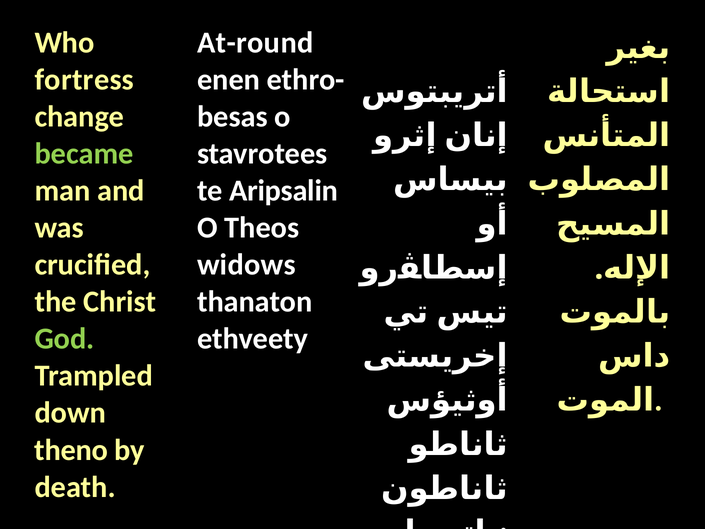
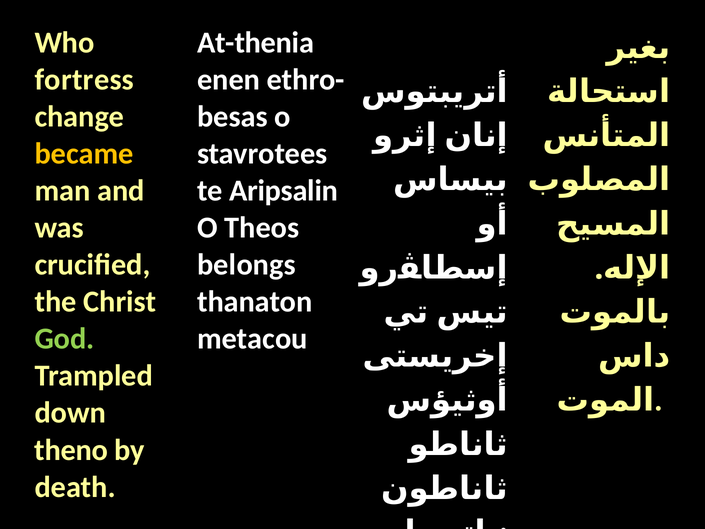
At-round: At-round -> At-thenia
became colour: light green -> yellow
widows: widows -> belongs
ethveety: ethveety -> metacou
